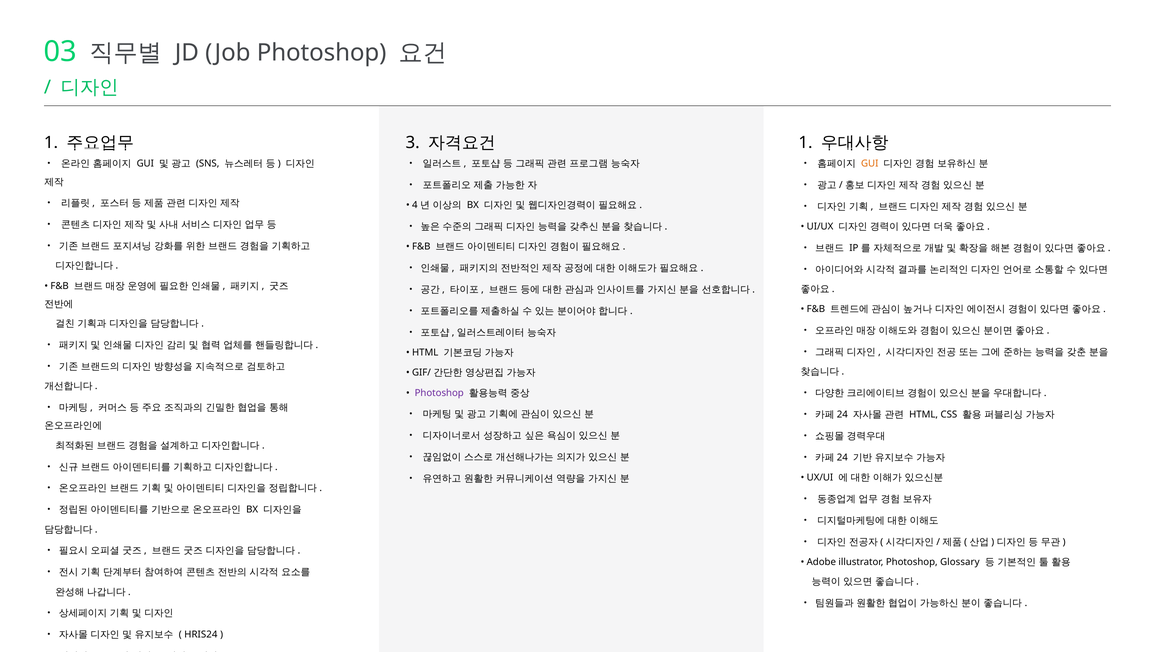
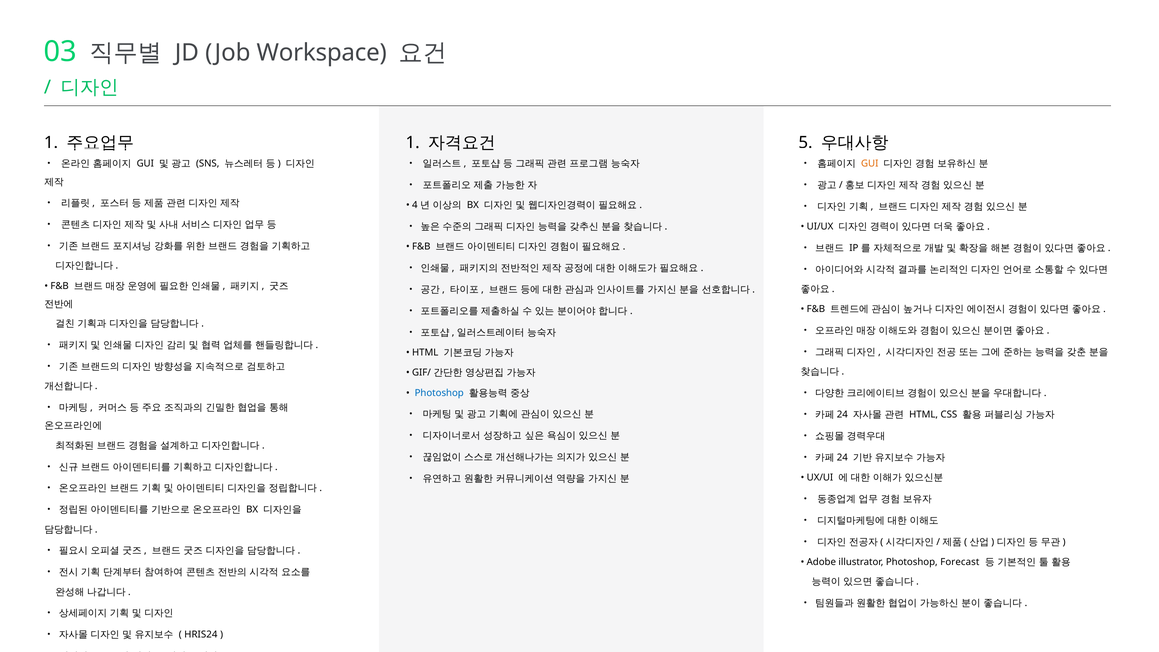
Job Photoshop: Photoshop -> Workspace
3 at (413, 143): 3 -> 1
1 at (806, 143): 1 -> 5
Photoshop at (439, 393) colour: purple -> blue
Glossary: Glossary -> Forecast
